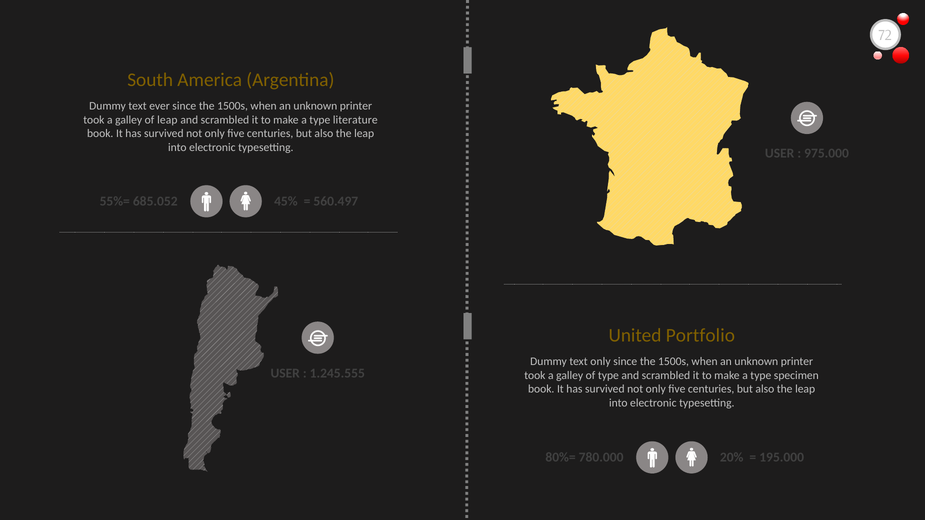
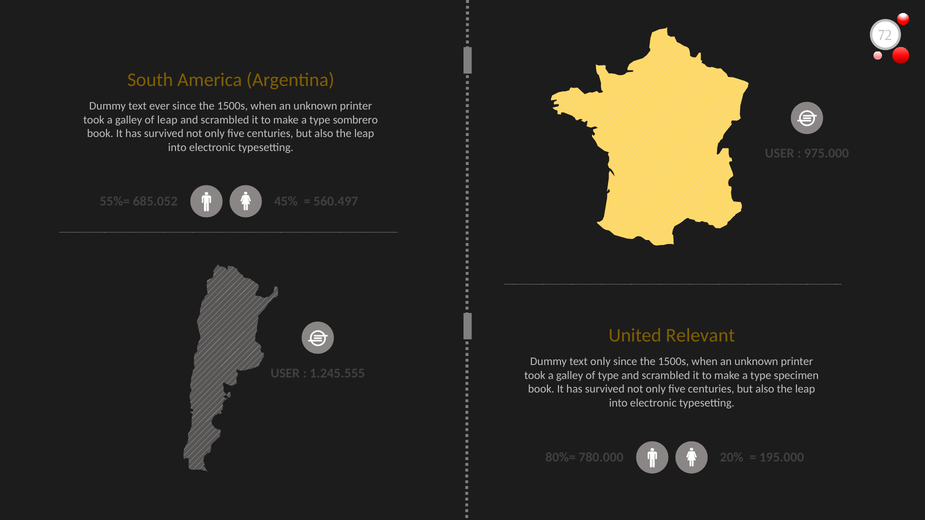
literature: literature -> sombrero
Portfolio: Portfolio -> Relevant
